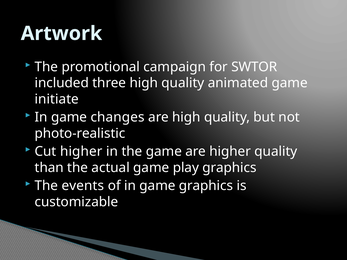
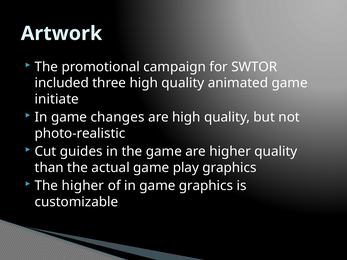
Cut higher: higher -> guides
The events: events -> higher
